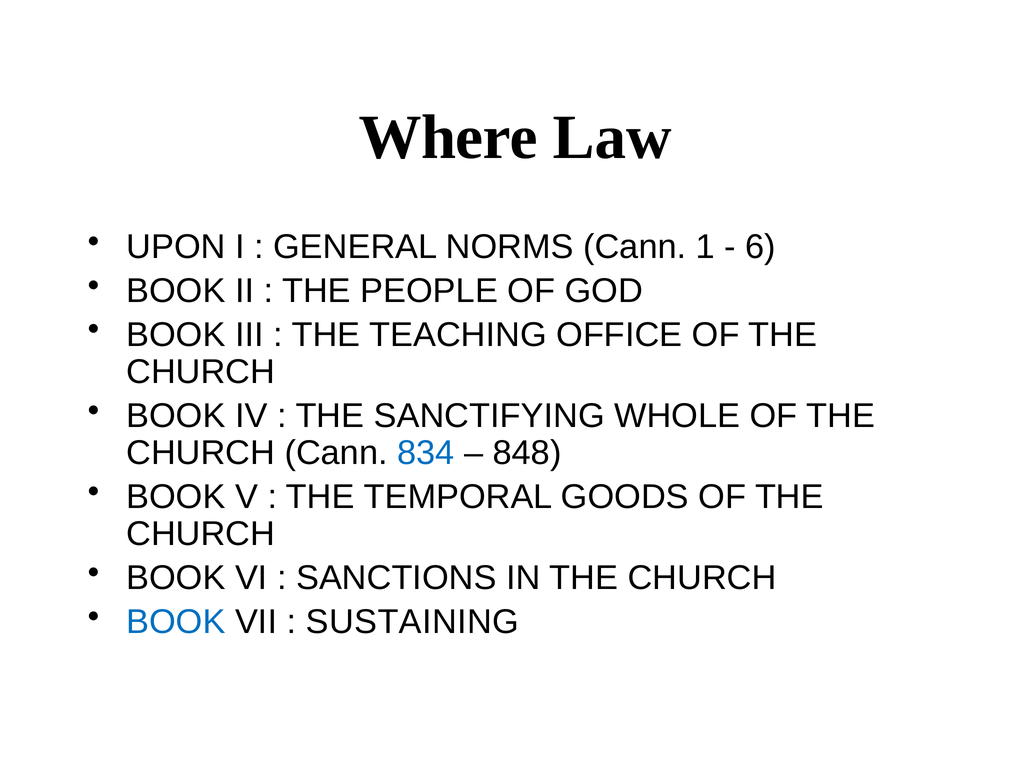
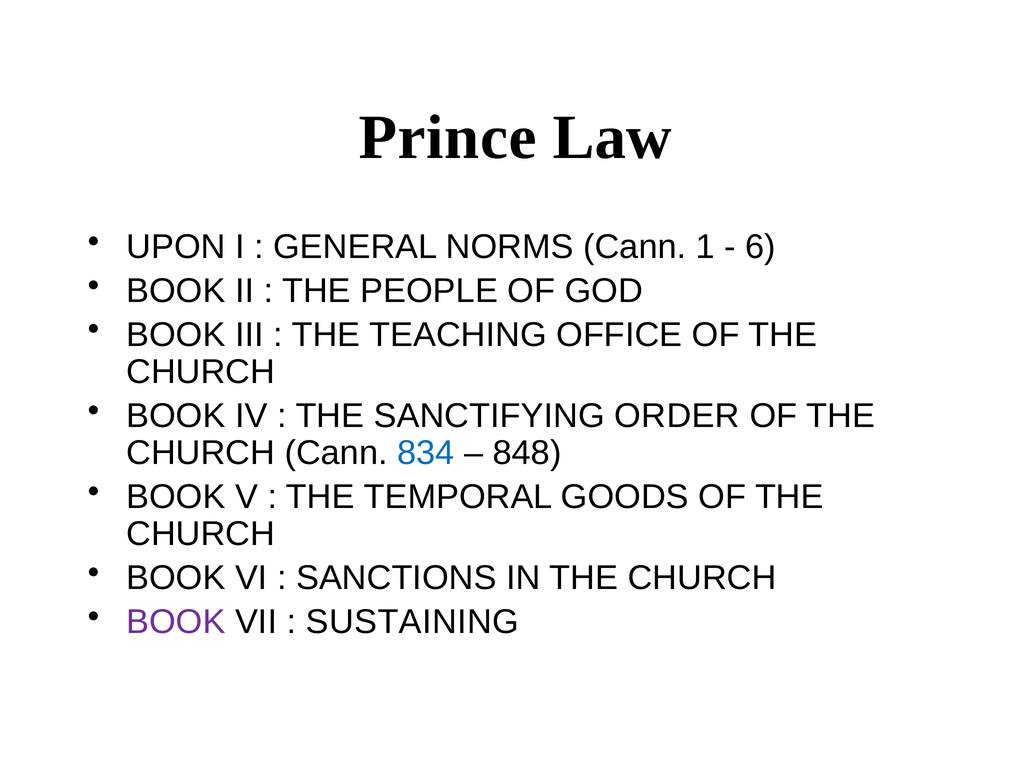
Where: Where -> Prince
WHOLE: WHOLE -> ORDER
BOOK at (176, 622) colour: blue -> purple
